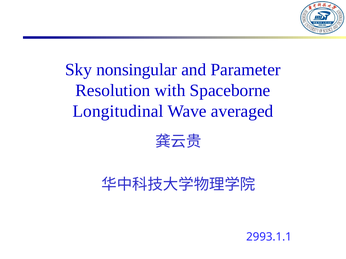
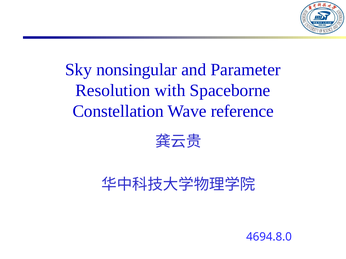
Longitudinal: Longitudinal -> Constellation
averaged: averaged -> reference
2993.1.1: 2993.1.1 -> 4694.8.0
